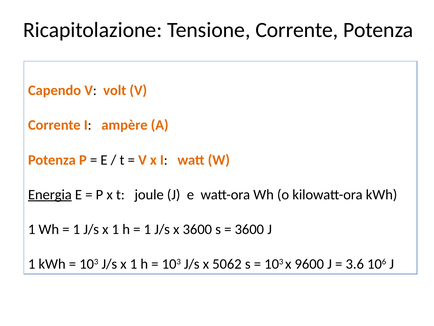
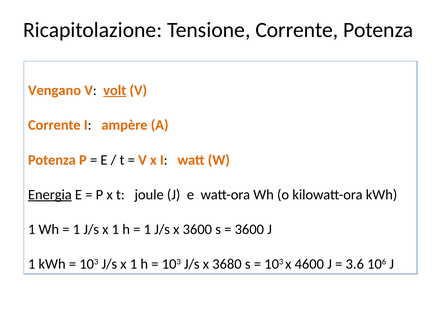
Capendo: Capendo -> Vengano
volt underline: none -> present
5062: 5062 -> 3680
9600: 9600 -> 4600
